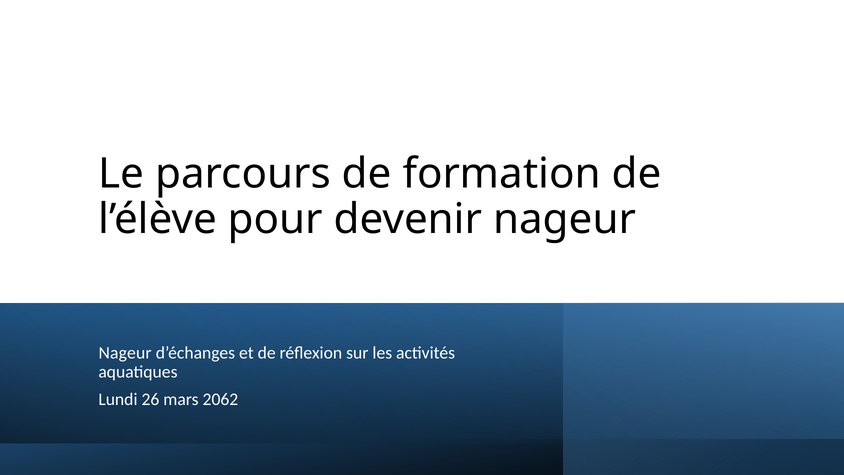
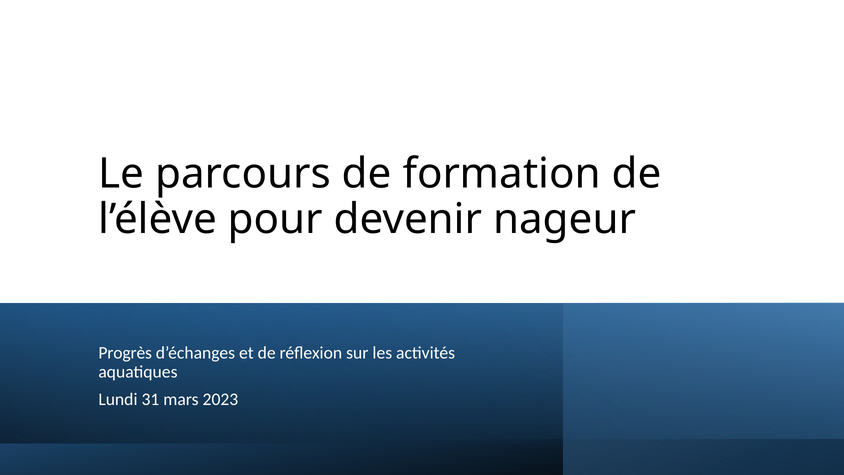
Nageur at (125, 353): Nageur -> Progrès
26: 26 -> 31
2062: 2062 -> 2023
